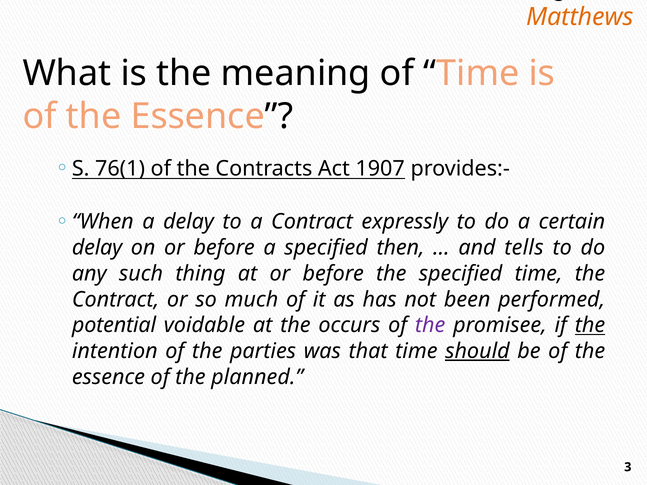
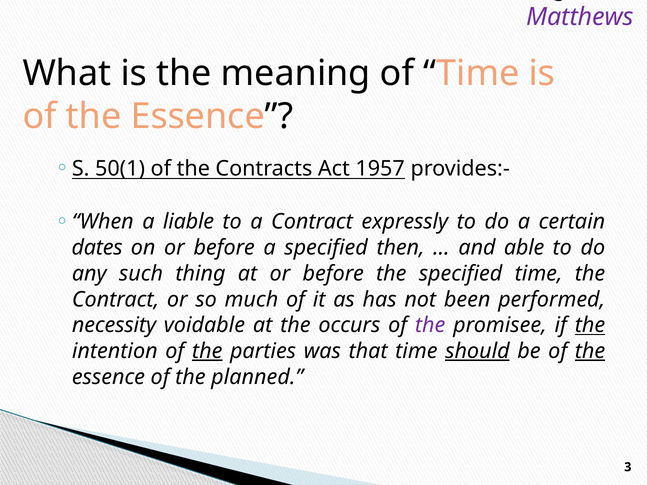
Matthews colour: orange -> purple
76(1: 76(1 -> 50(1
1907: 1907 -> 1957
a delay: delay -> liable
delay at (97, 248): delay -> dates
tells: tells -> able
potential: potential -> necessity
the at (207, 351) underline: none -> present
the at (590, 351) underline: none -> present
